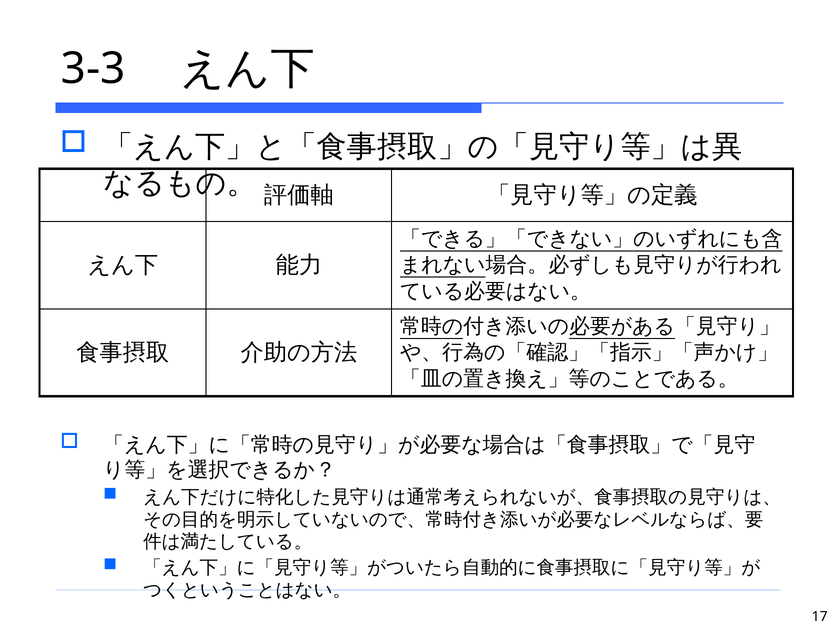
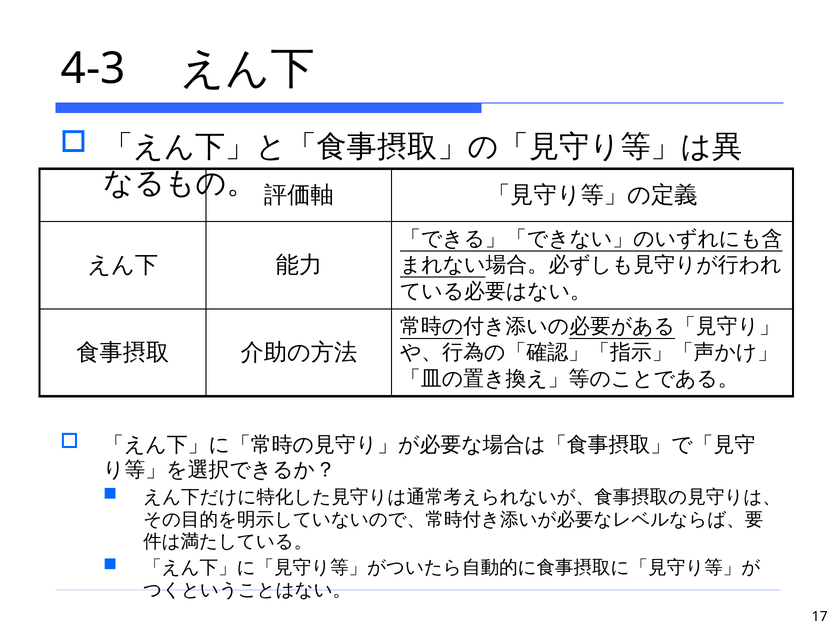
3-3: 3-3 -> 4-3
